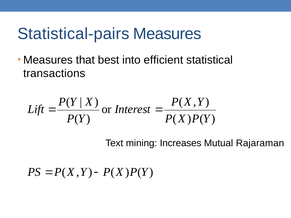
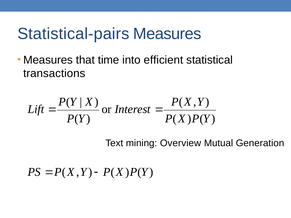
best: best -> time
Increases: Increases -> Overview
Rajaraman: Rajaraman -> Generation
